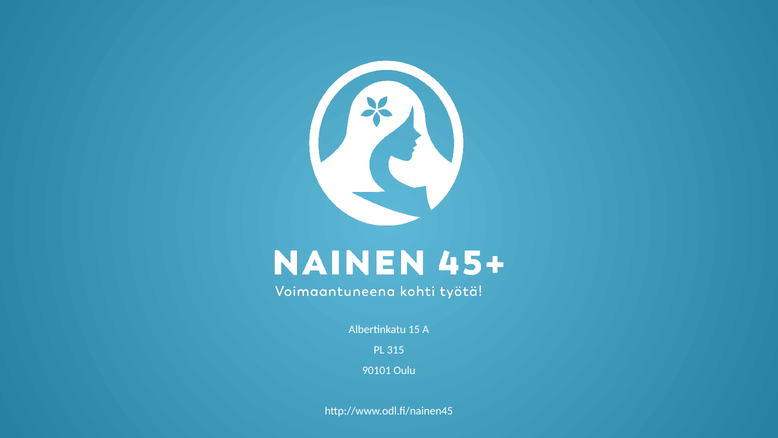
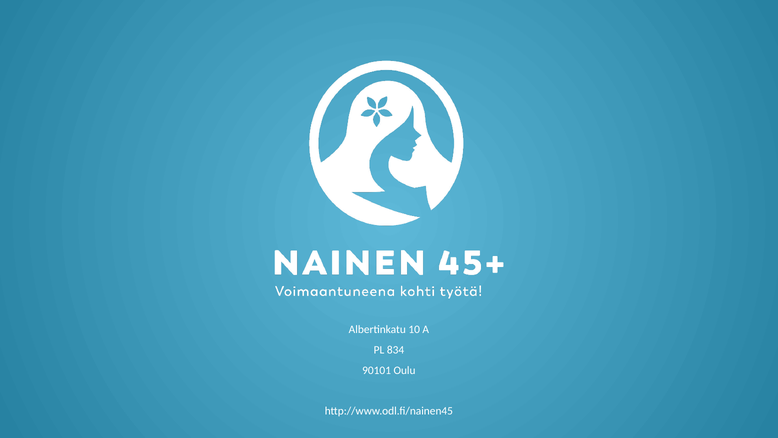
15: 15 -> 10
315: 315 -> 834
